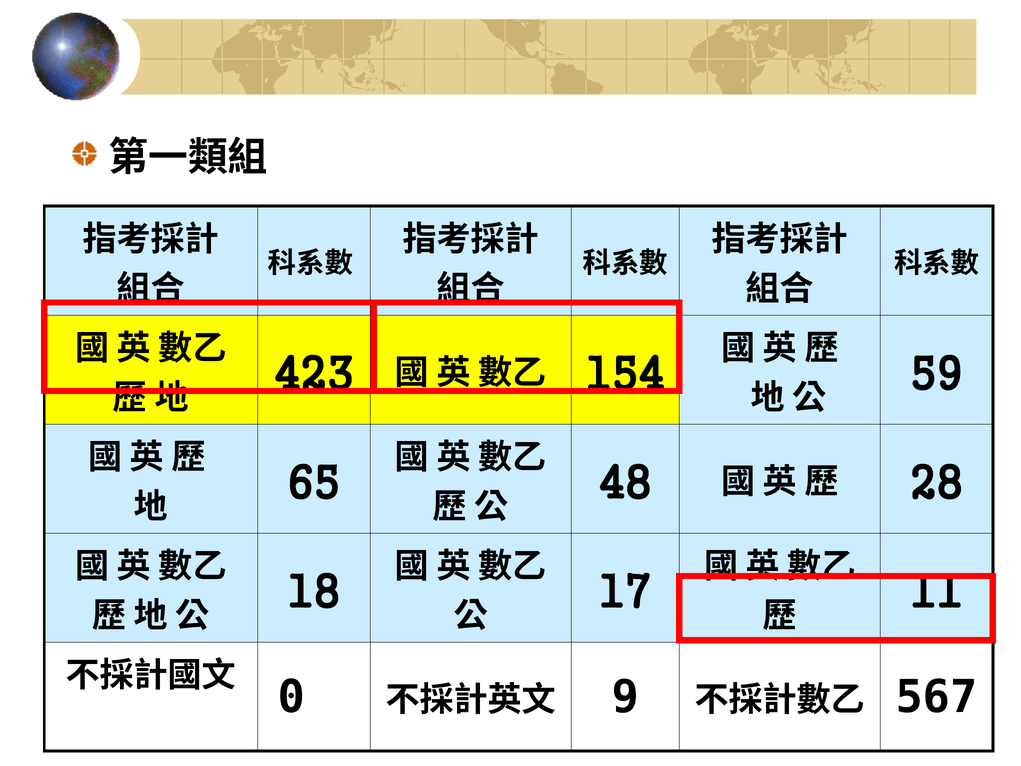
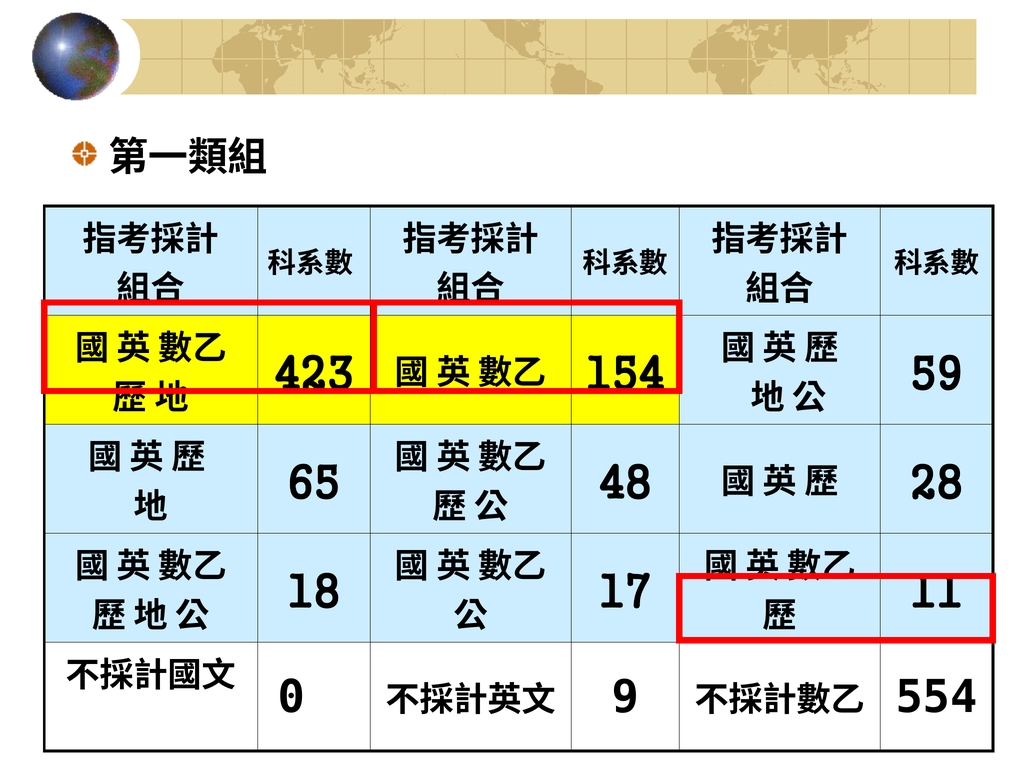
567: 567 -> 554
